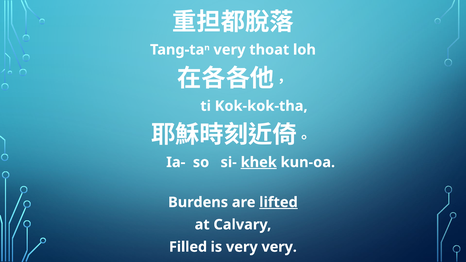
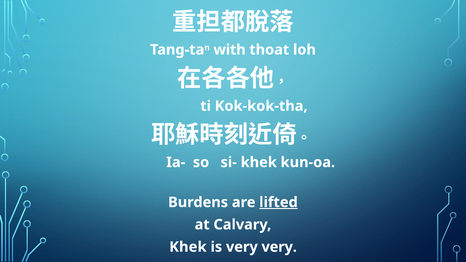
very at (229, 50): very -> with
khek at (259, 162) underline: present -> none
Filled at (188, 247): Filled -> Khek
